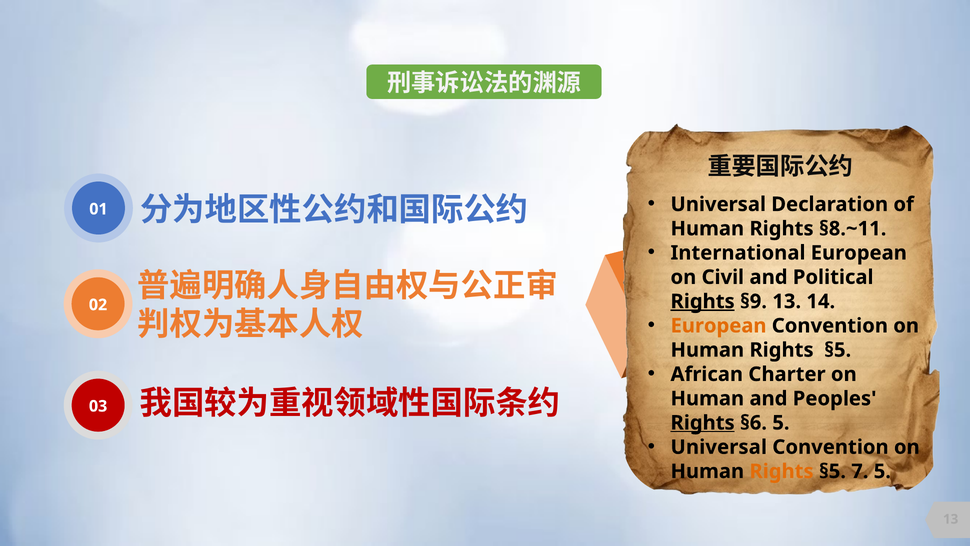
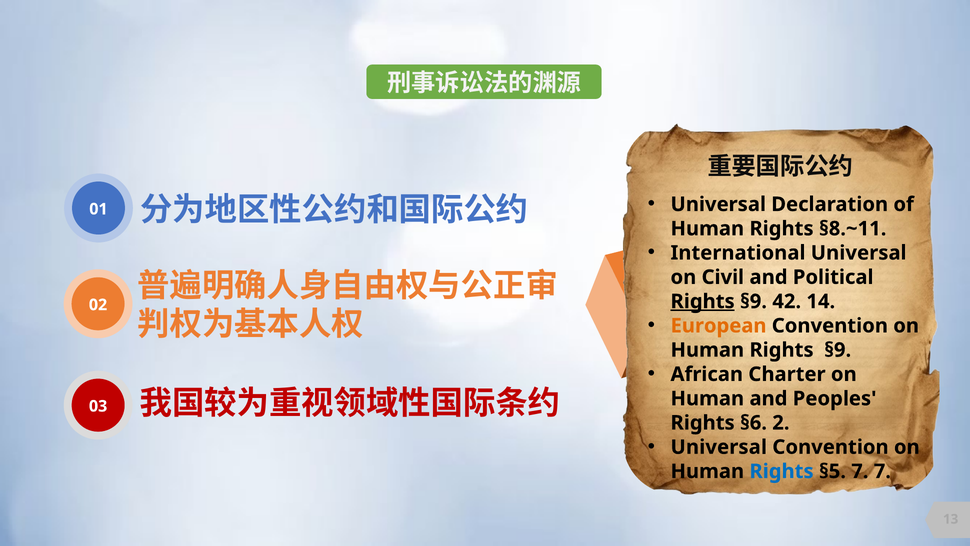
European at (859, 253): European -> Universal
§9 13: 13 -> 42
§5 at (838, 350): §5 -> §9
Rights at (703, 423) underline: present -> none
§6 5: 5 -> 2
Rights at (782, 471) colour: orange -> blue
7 5: 5 -> 7
